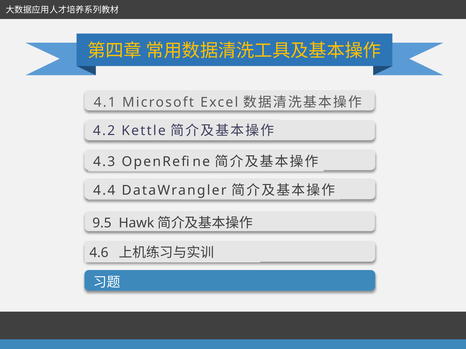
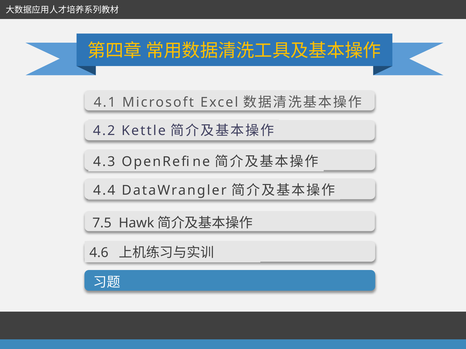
9.5: 9.5 -> 7.5
